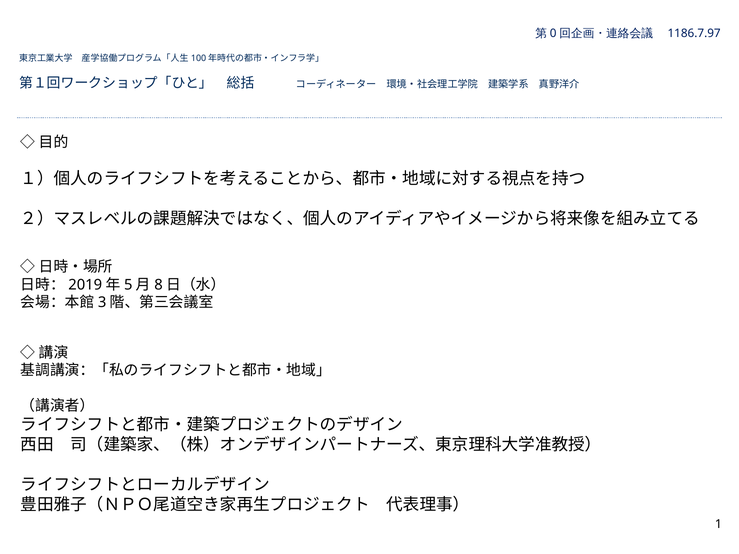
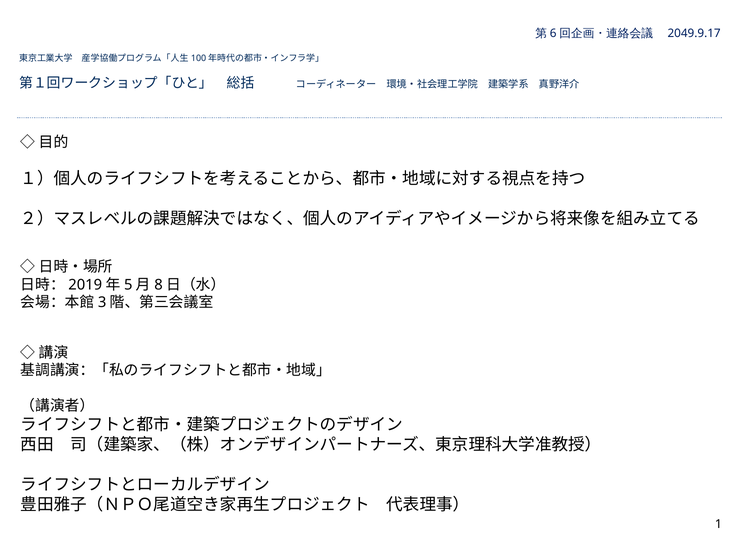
0: 0 -> 6
1186.7.97: 1186.7.97 -> 2049.9.17
